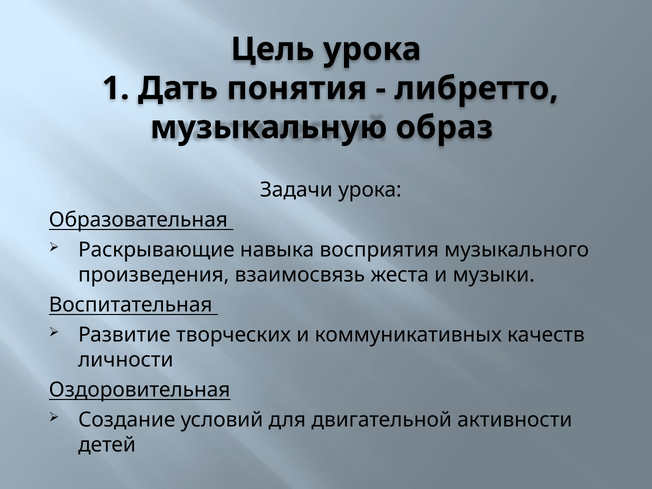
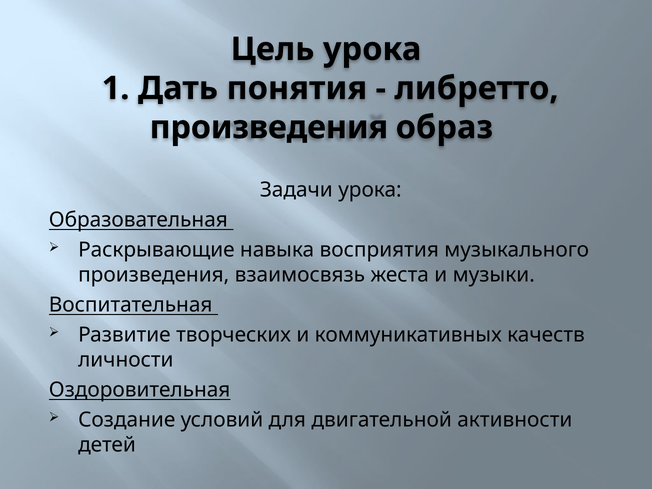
музыкальную at (269, 127): музыкальную -> произведения
